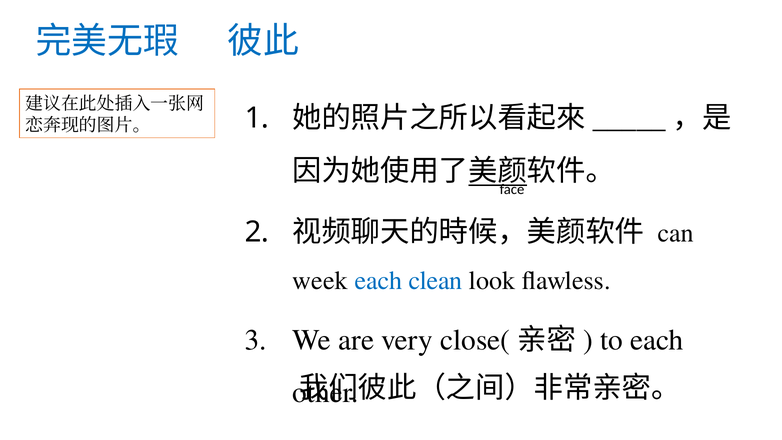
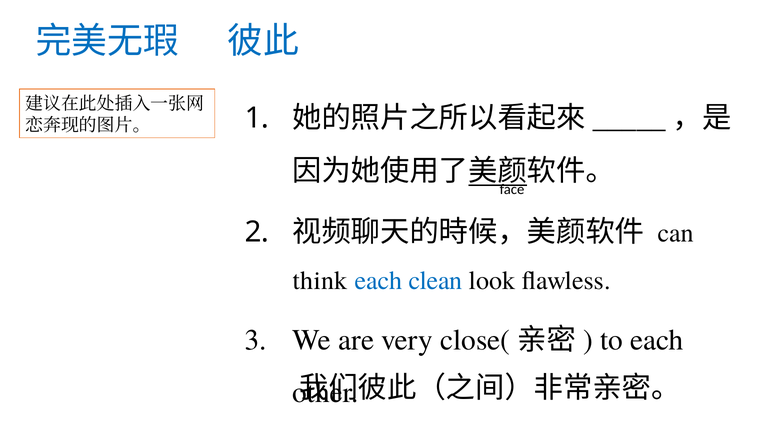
week: week -> think
